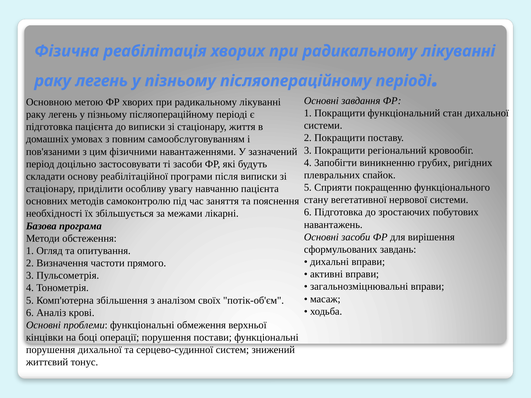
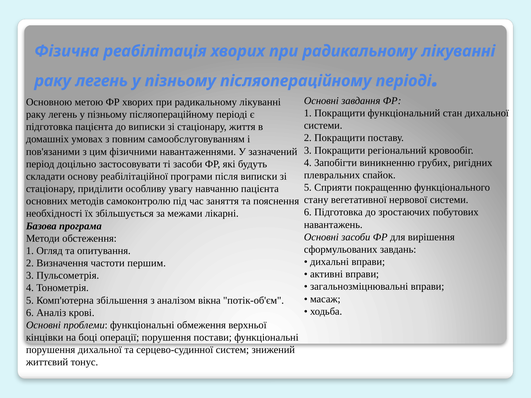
прямого: прямого -> першим
своїх: своїх -> вікна
